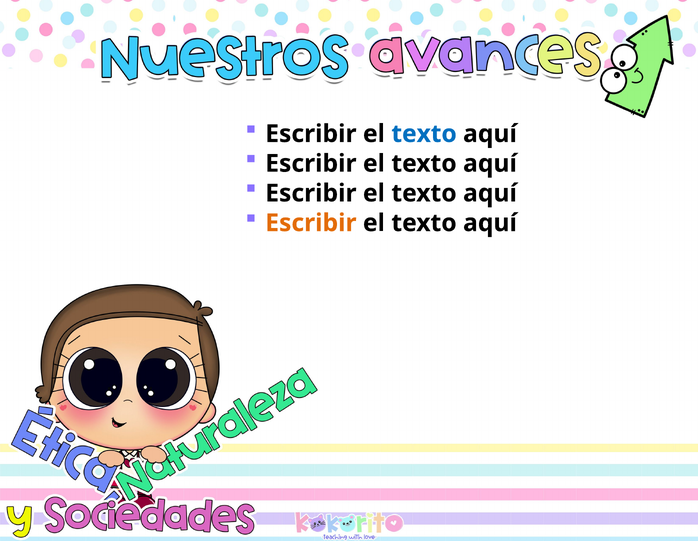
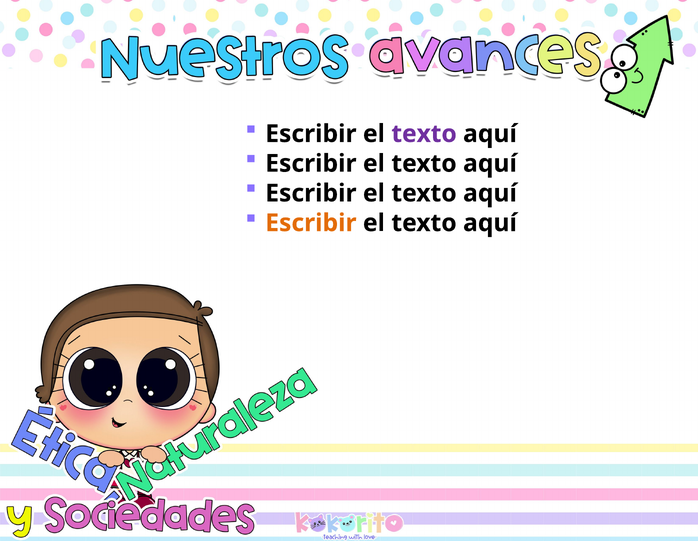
texto at (424, 134) colour: blue -> purple
